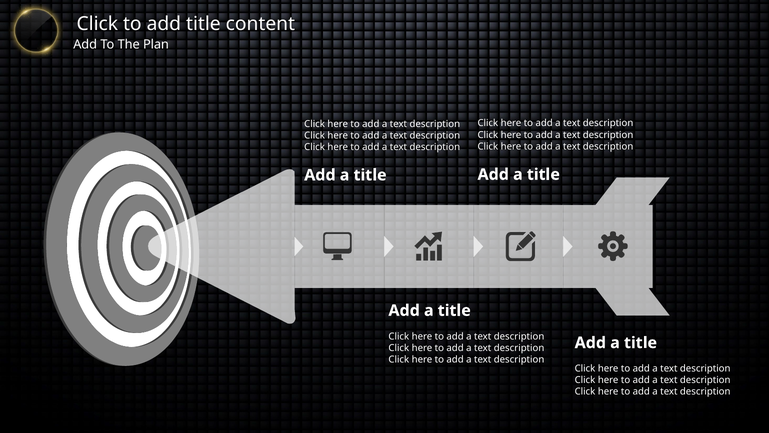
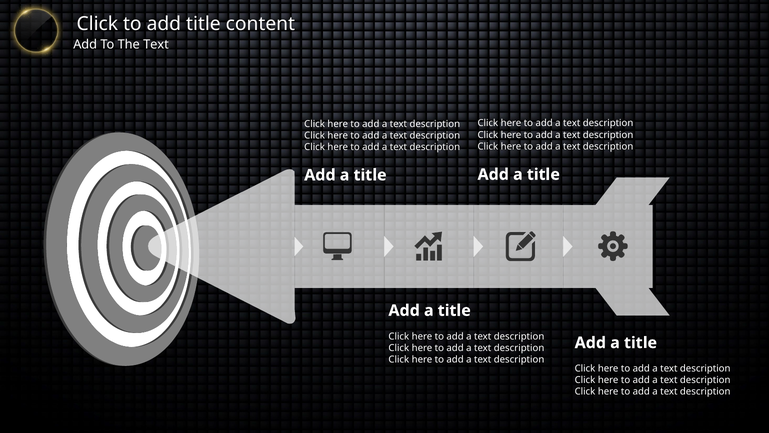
Plan at (156, 44): Plan -> Text
